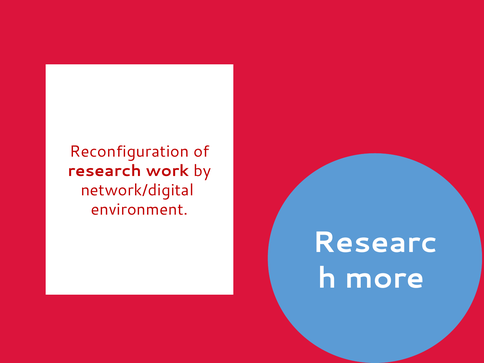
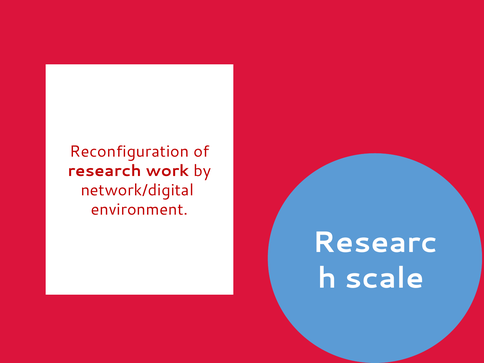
more: more -> scale
